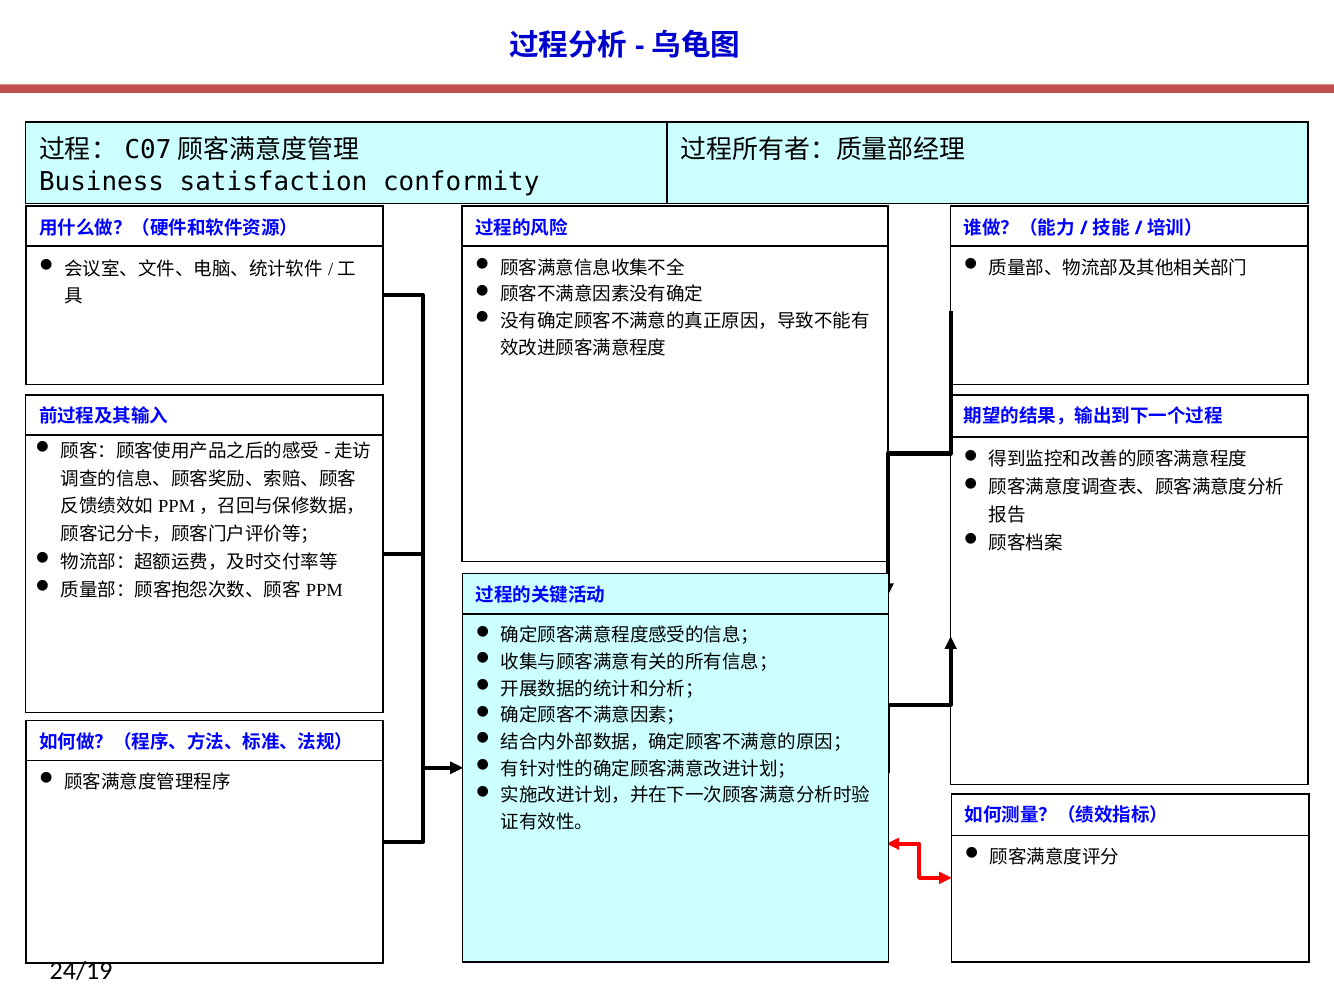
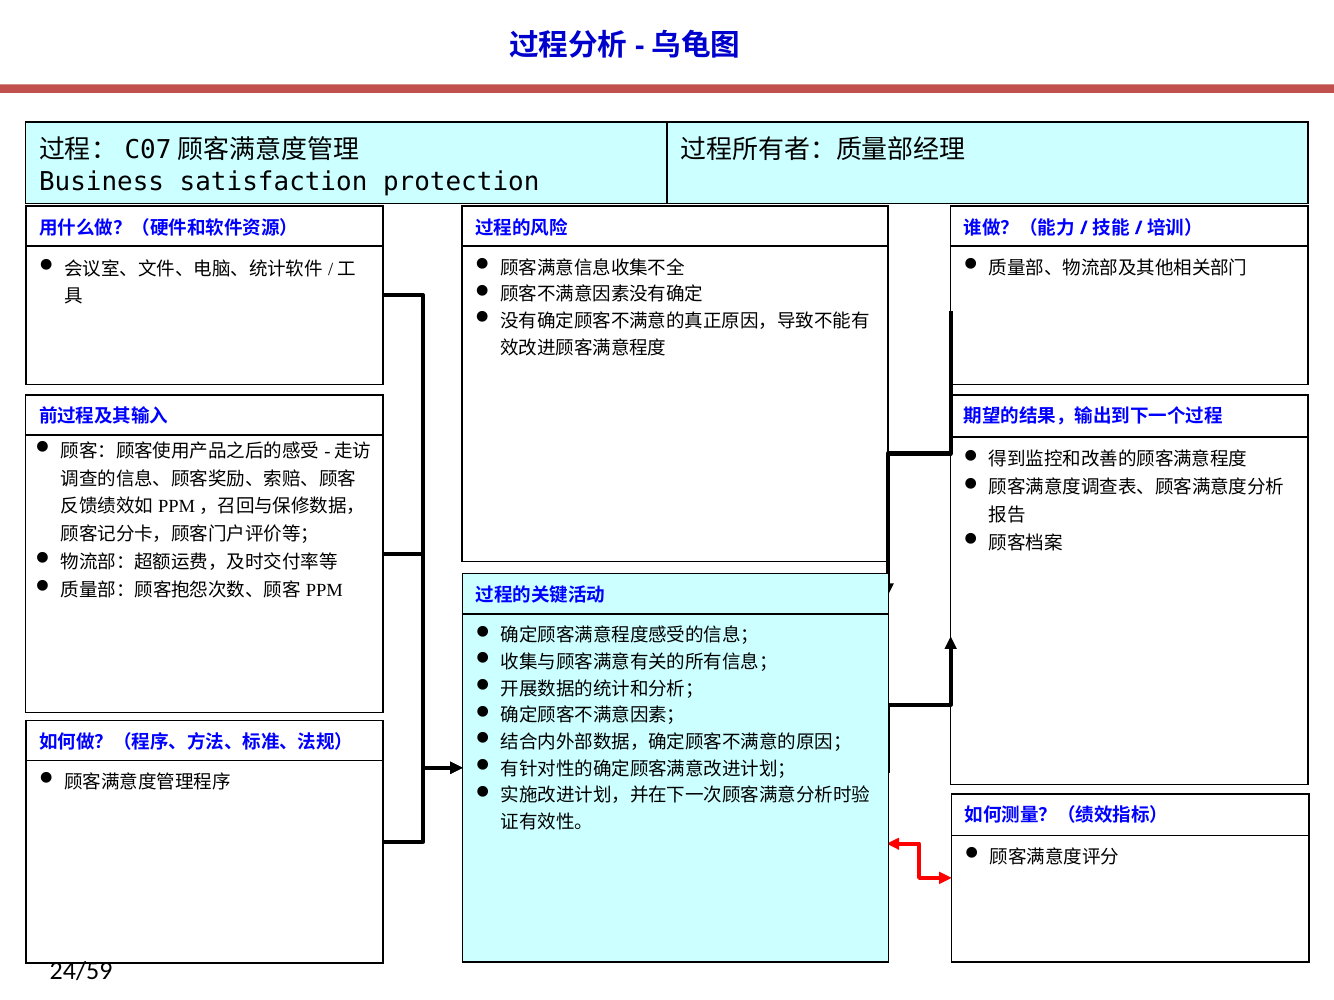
conformity: conformity -> protection
24/19: 24/19 -> 24/59
